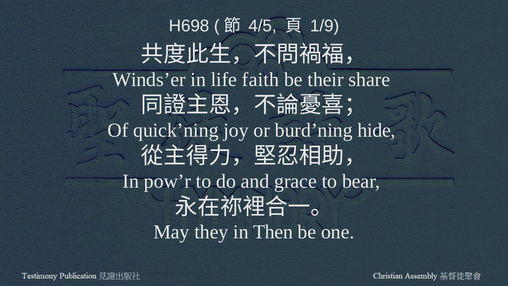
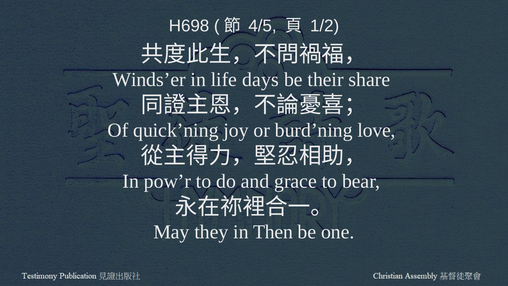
1/9: 1/9 -> 1/2
faith: faith -> days
hide: hide -> love
